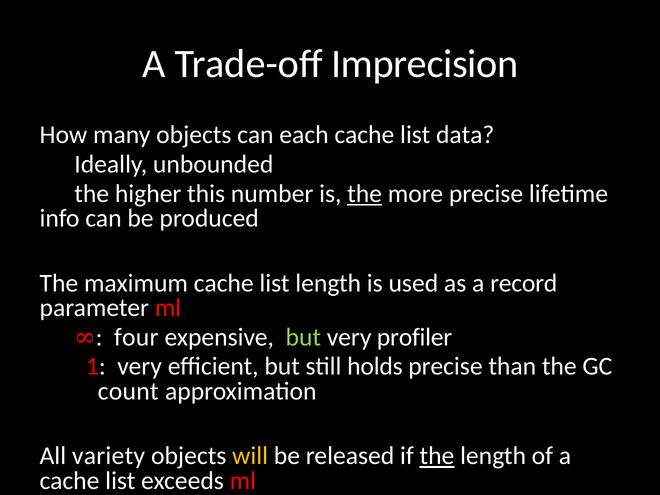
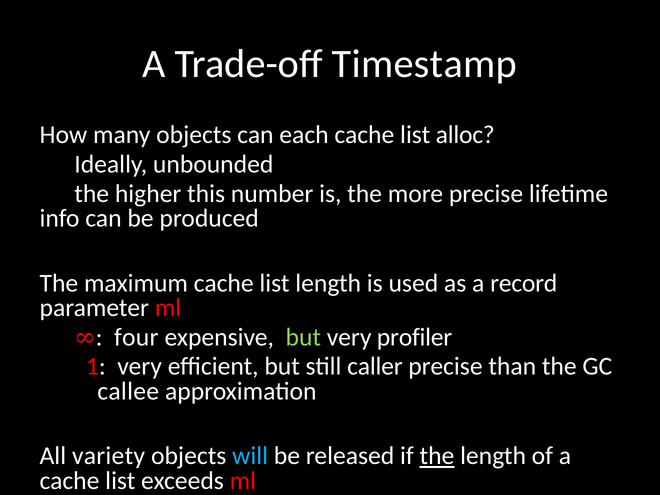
Imprecision: Imprecision -> Timestamp
data: data -> alloc
the at (365, 194) underline: present -> none
holds: holds -> caller
count: count -> callee
will colour: yellow -> light blue
